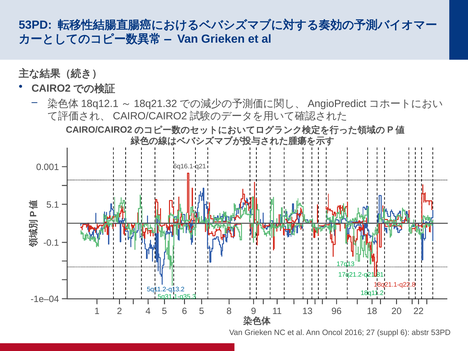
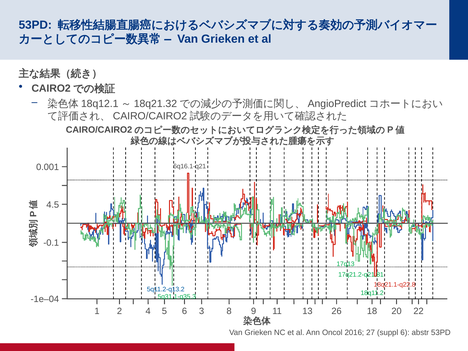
5.1: 5.1 -> 4.5
6 5: 5 -> 3
96: 96 -> 26
